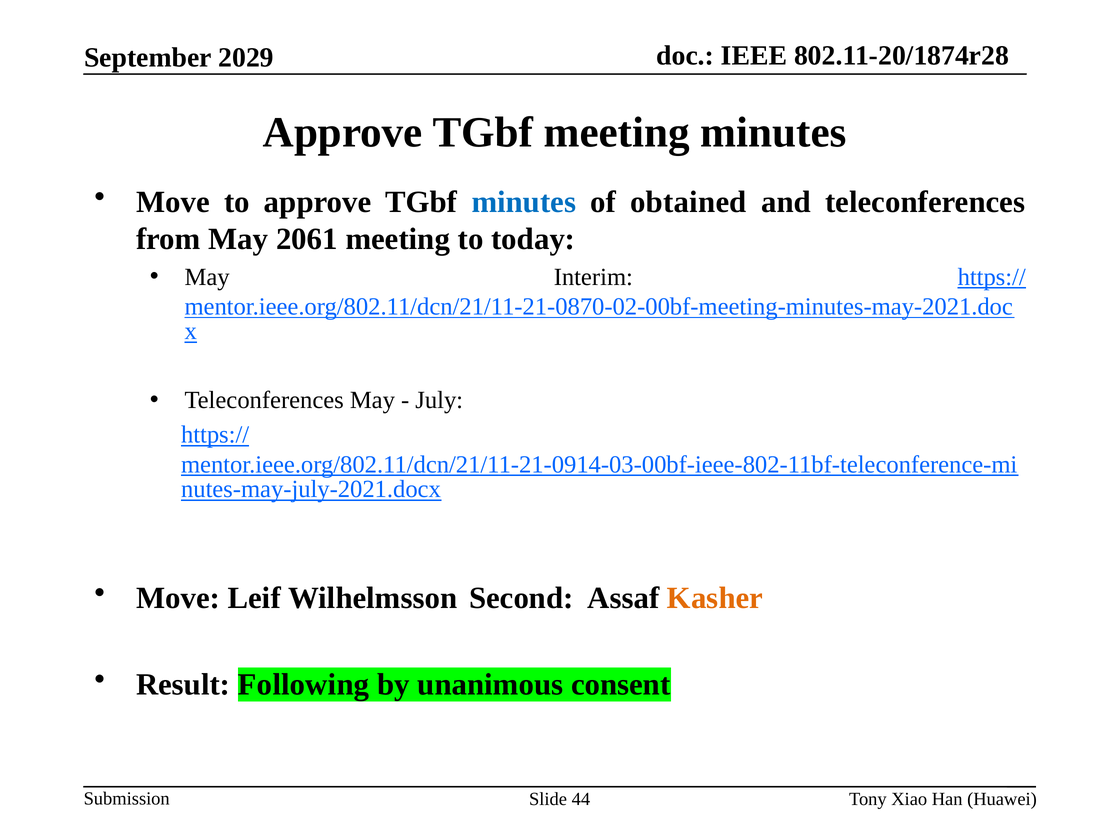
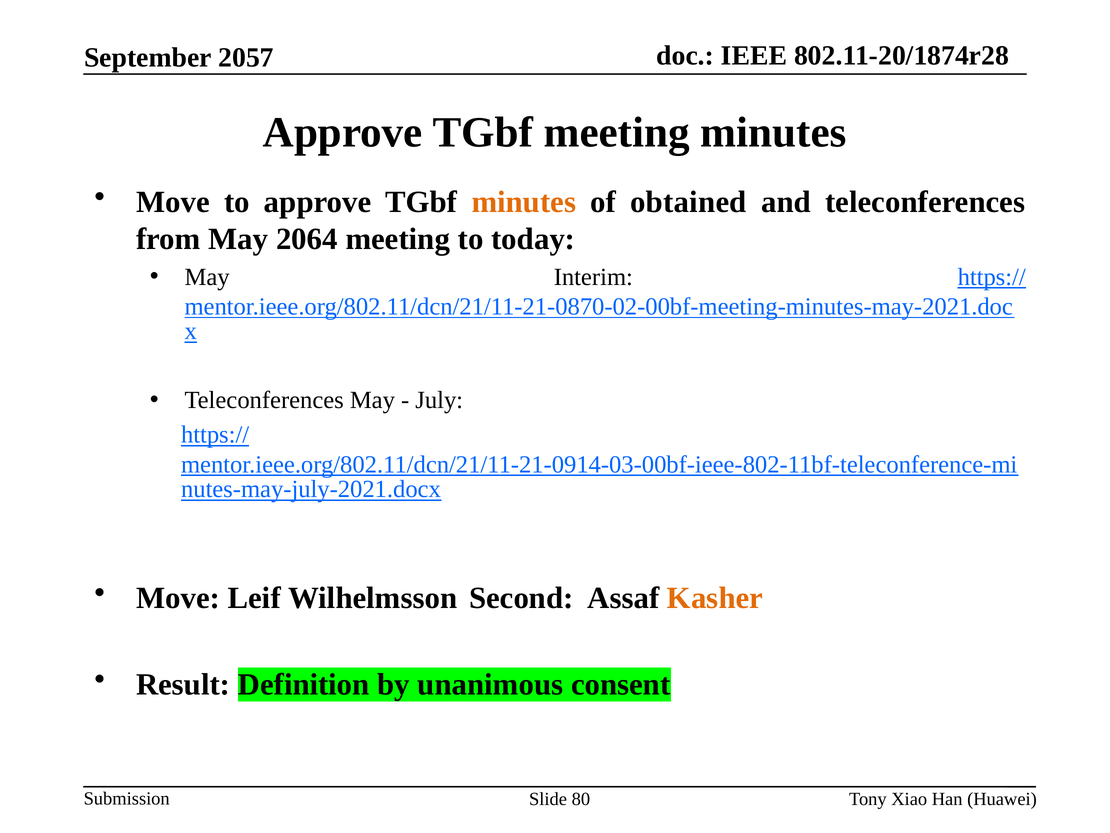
2029: 2029 -> 2057
minutes at (524, 202) colour: blue -> orange
2061: 2061 -> 2064
Following: Following -> Definition
44: 44 -> 80
